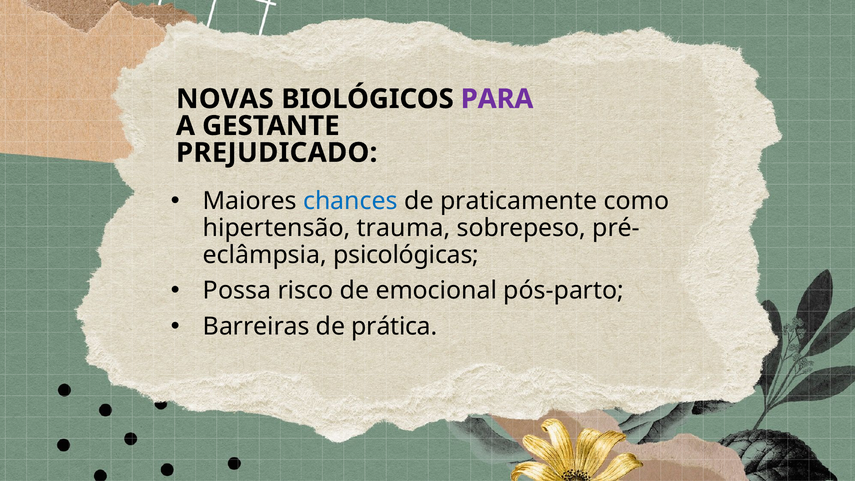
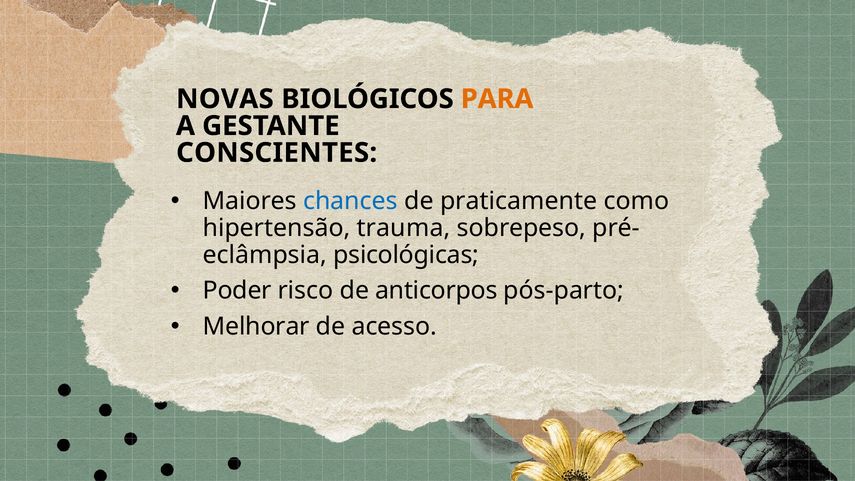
PARA colour: purple -> orange
PREJUDICADO: PREJUDICADO -> CONSCIENTES
Possa: Possa -> Poder
emocional: emocional -> anticorpos
Barreiras: Barreiras -> Melhorar
prática: prática -> acesso
